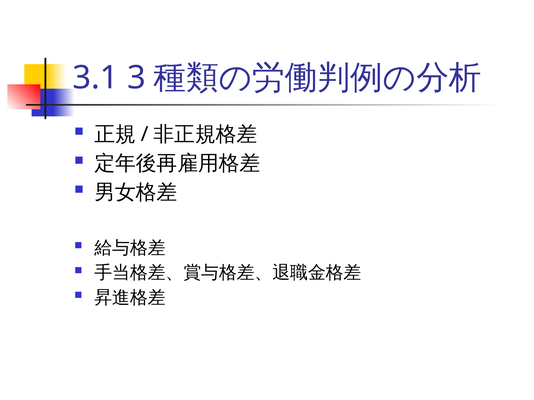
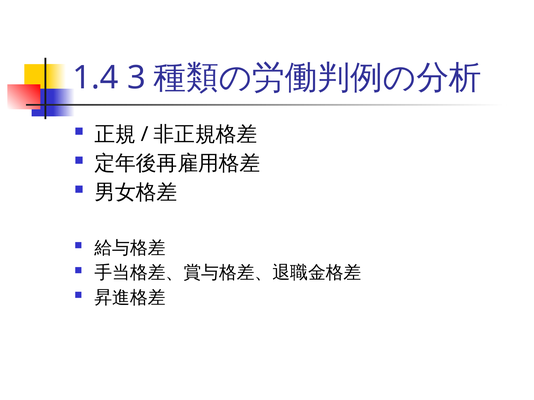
3.1: 3.1 -> 1.4
